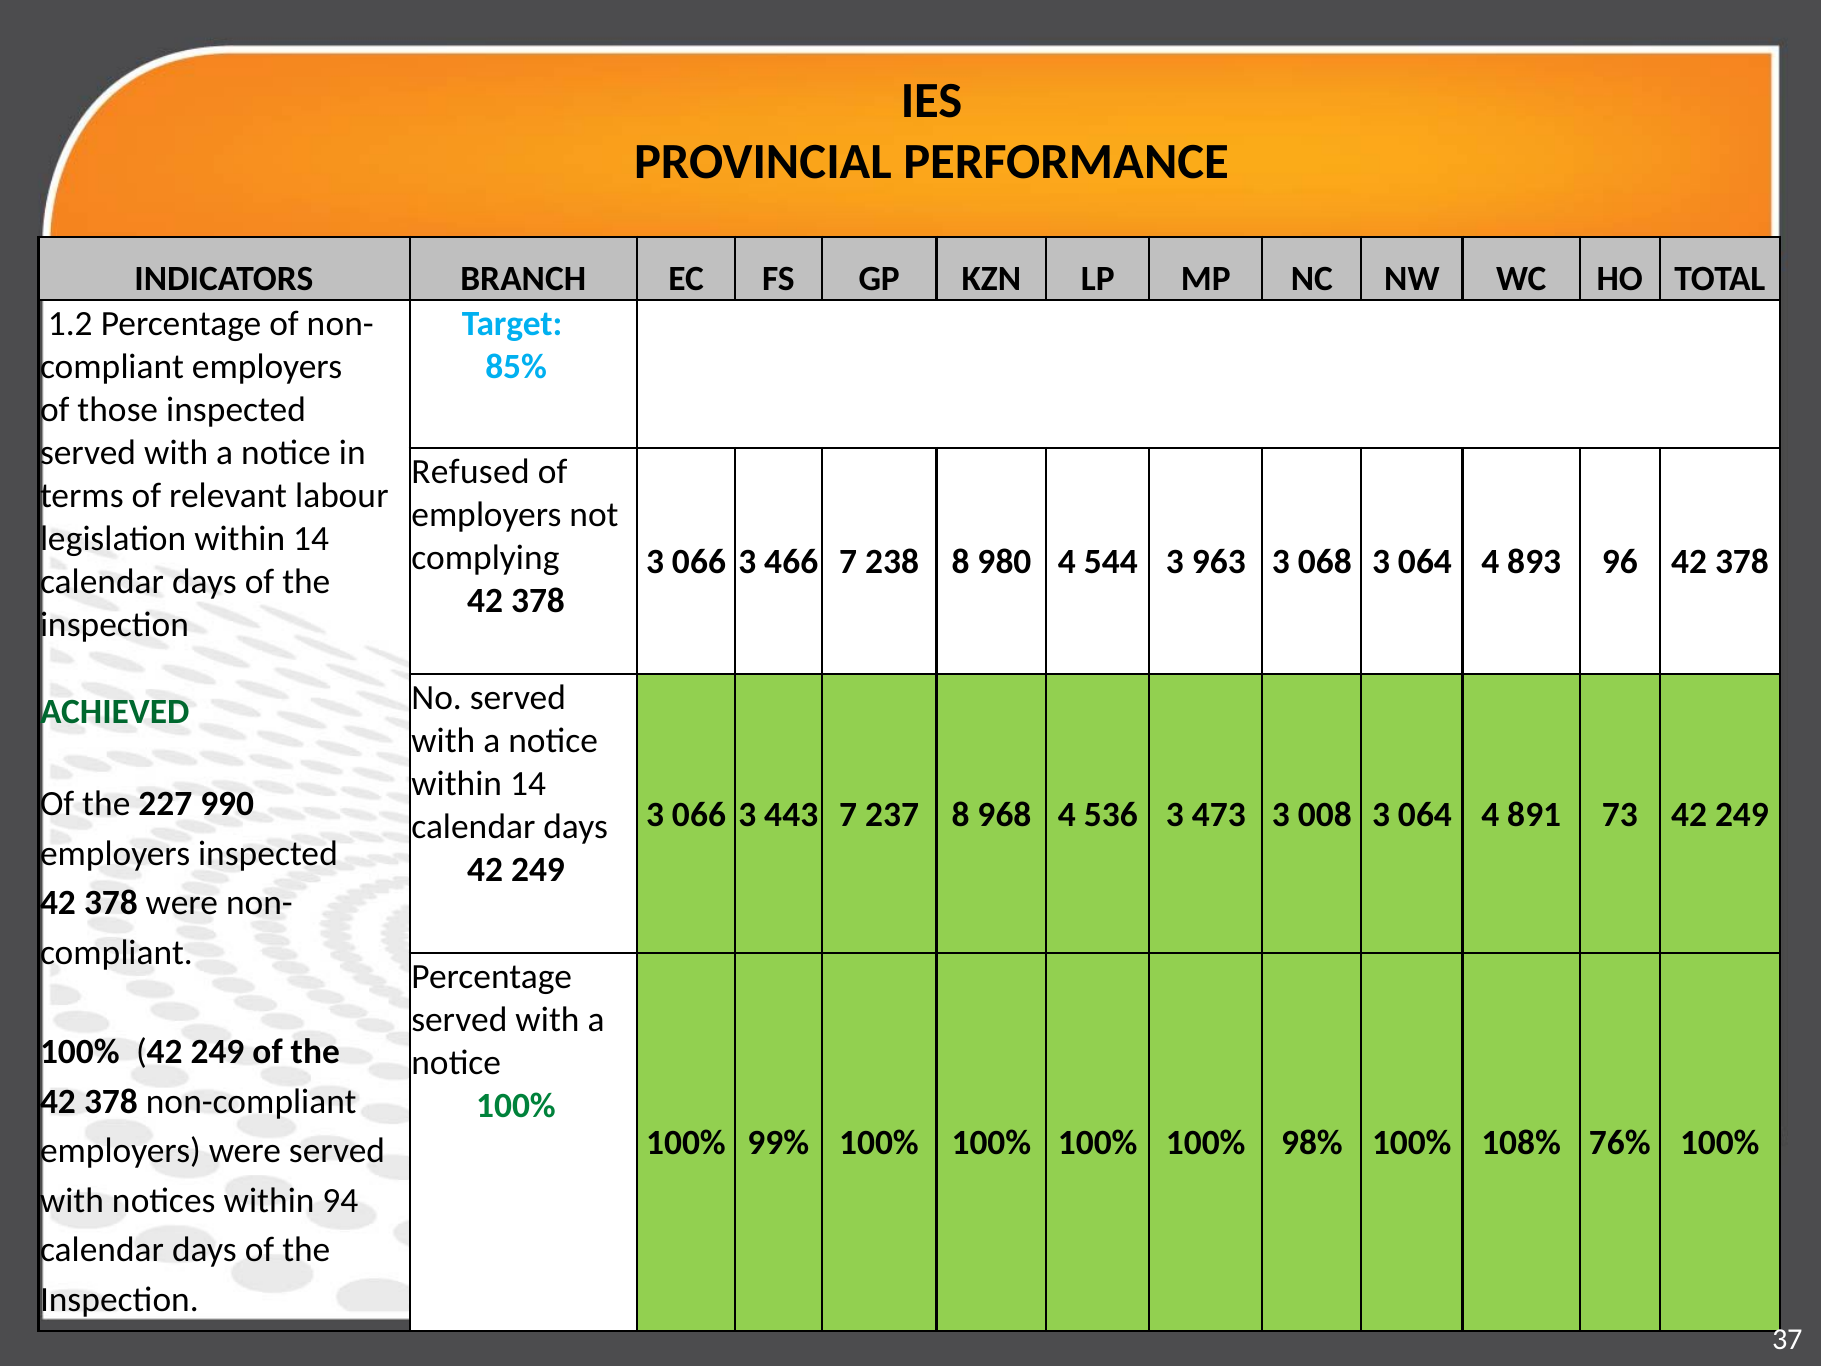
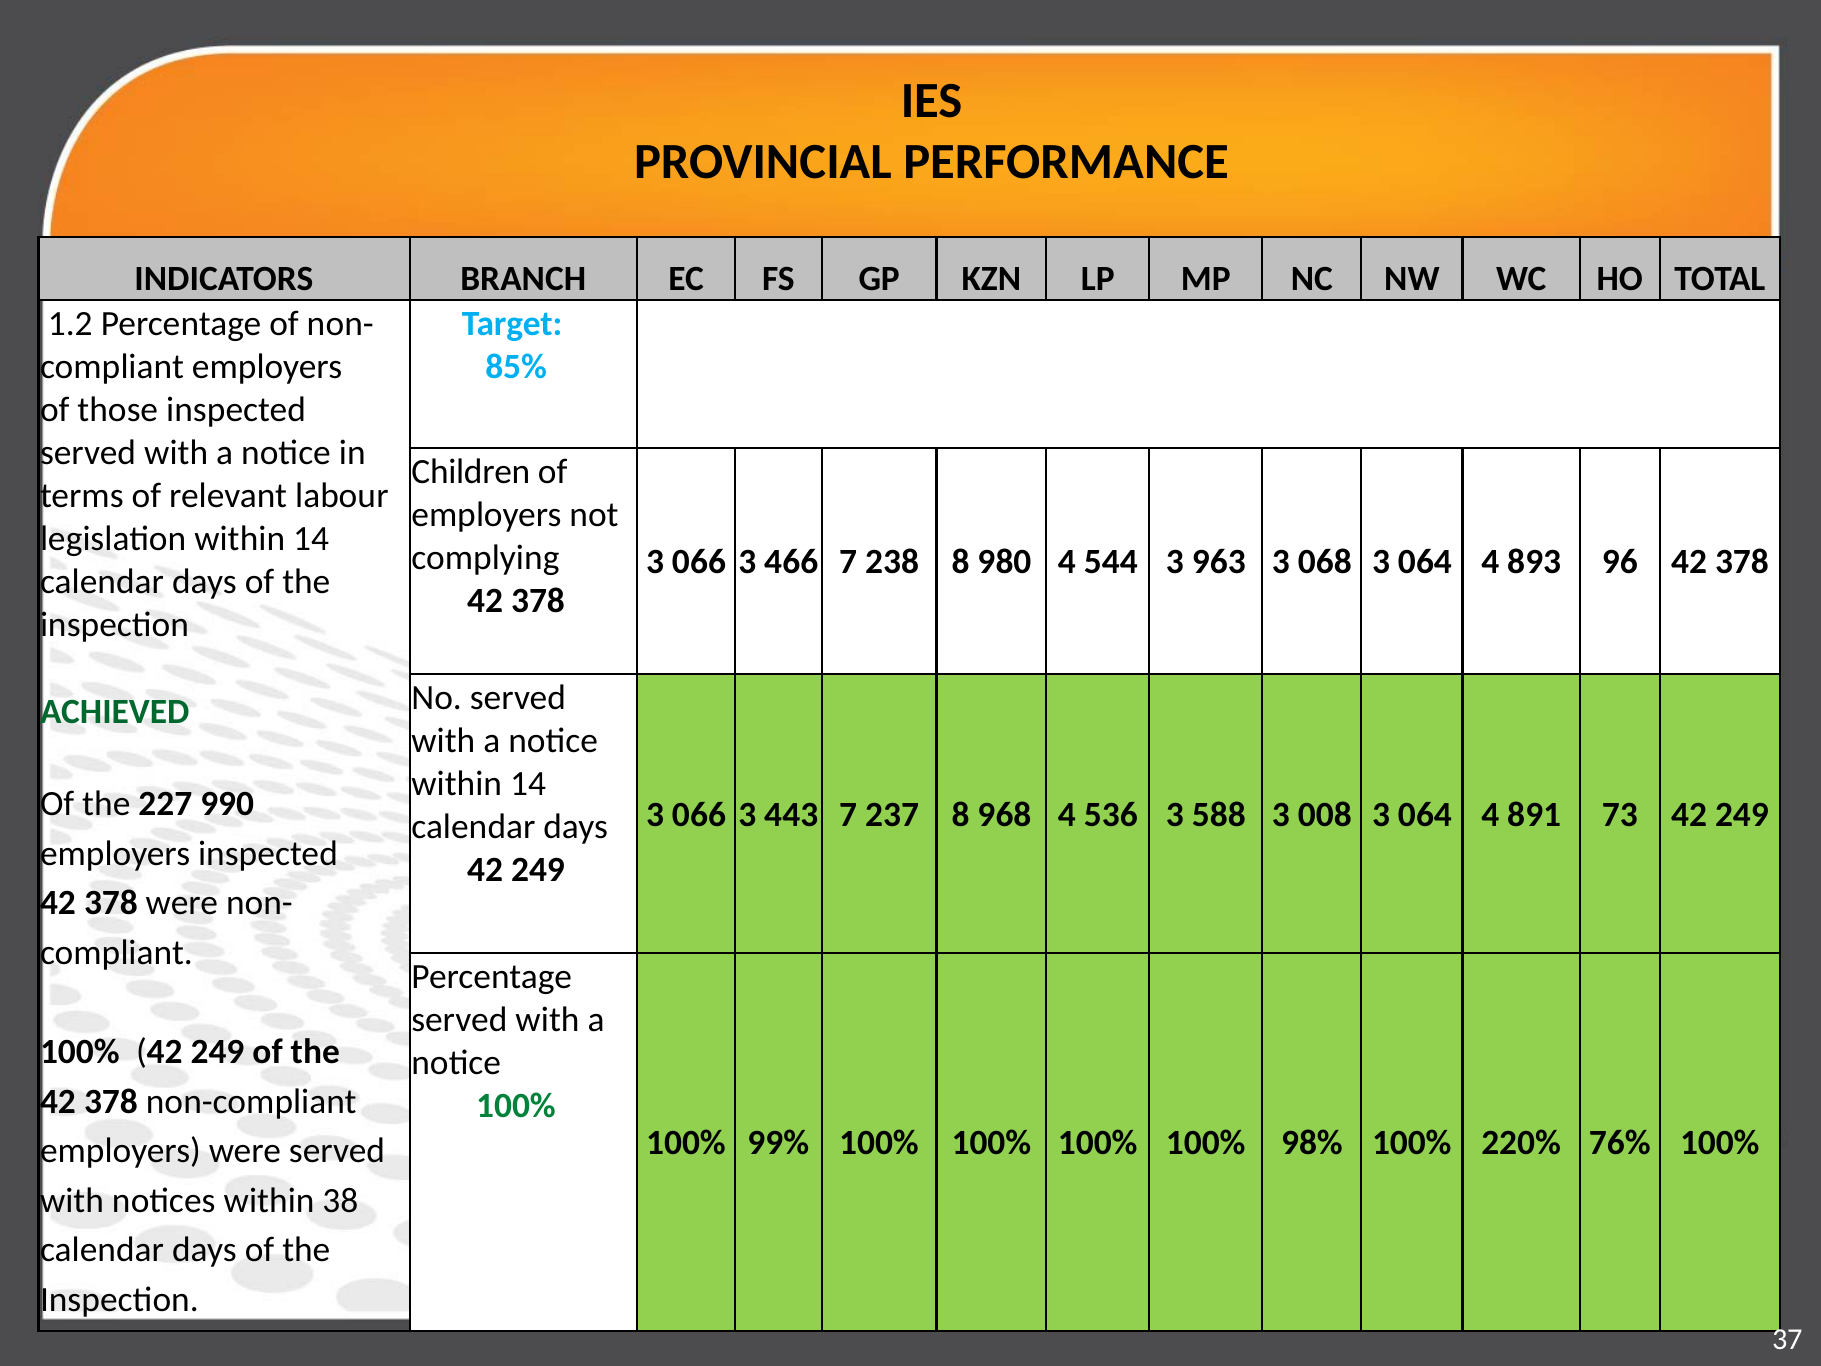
Refused: Refused -> Children
473: 473 -> 588
108%: 108% -> 220%
94: 94 -> 38
